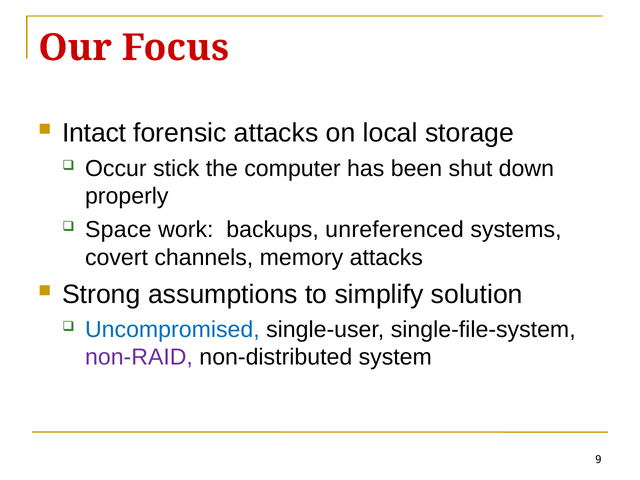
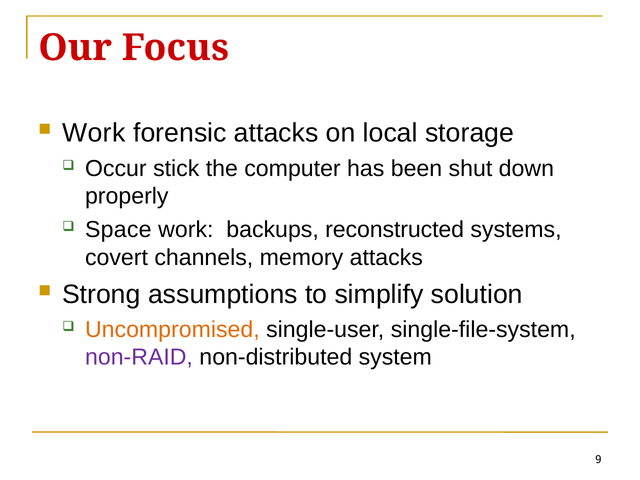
Intact at (94, 133): Intact -> Work
unreferenced: unreferenced -> reconstructed
Uncompromised colour: blue -> orange
